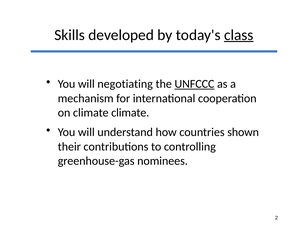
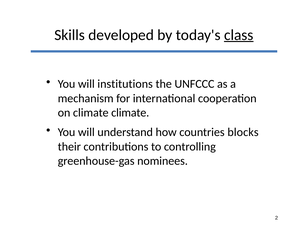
negotiating: negotiating -> institutions
UNFCCC underline: present -> none
shown: shown -> blocks
